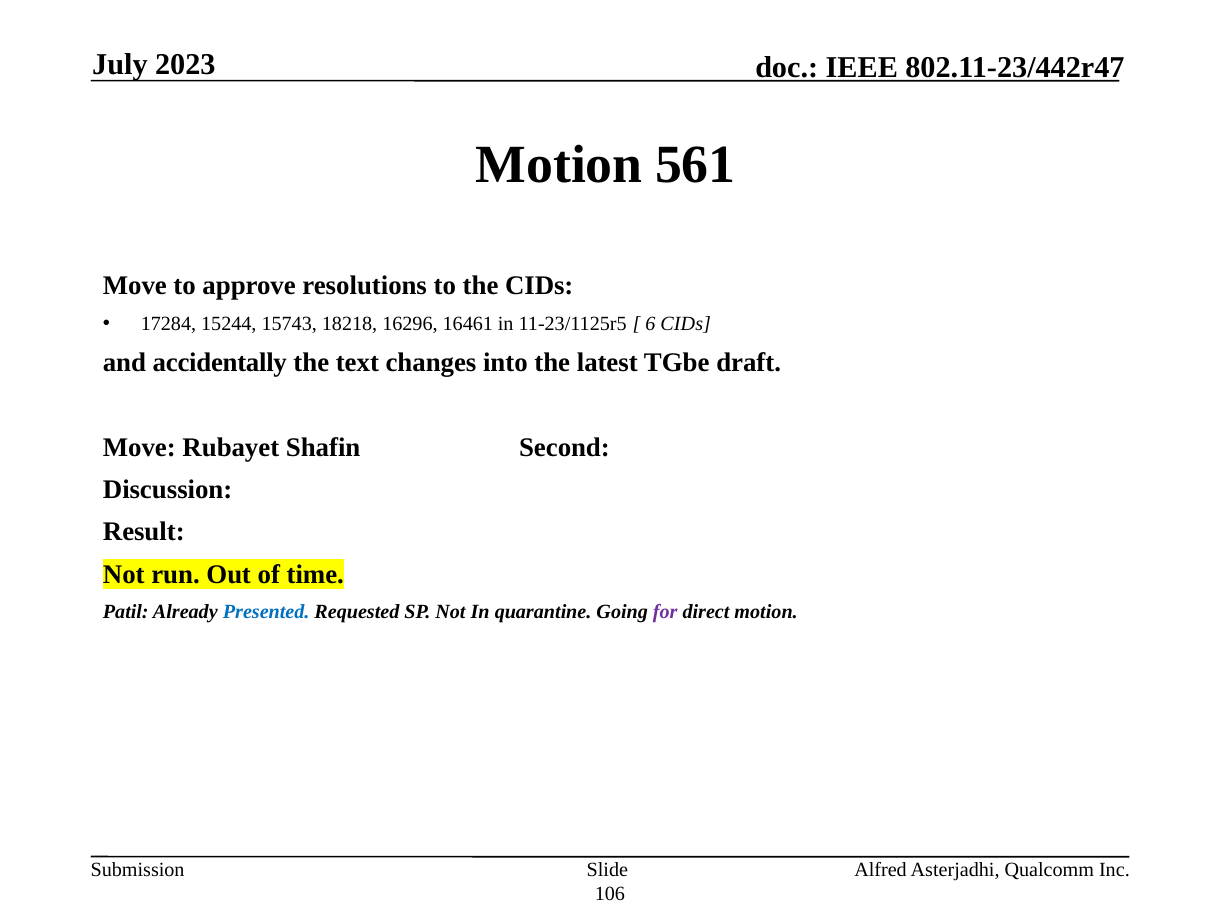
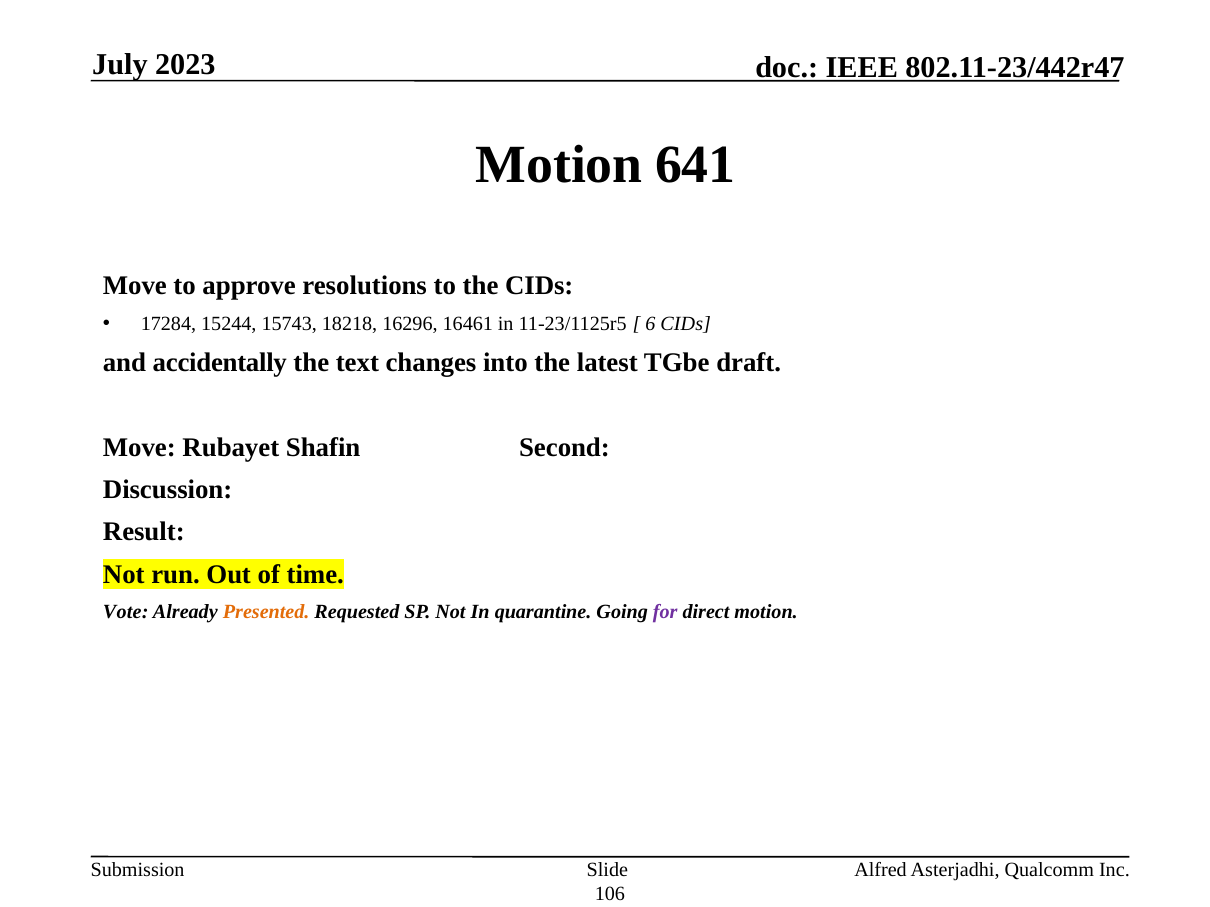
561: 561 -> 641
Patil: Patil -> Vote
Presented colour: blue -> orange
